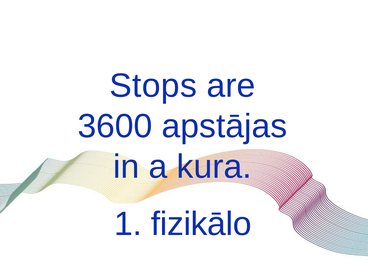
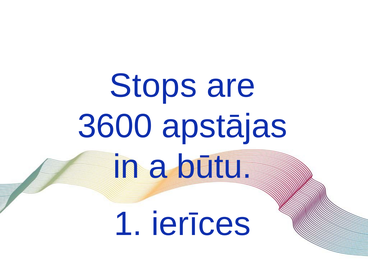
kura: kura -> būtu
fizikālo: fizikālo -> ierīces
